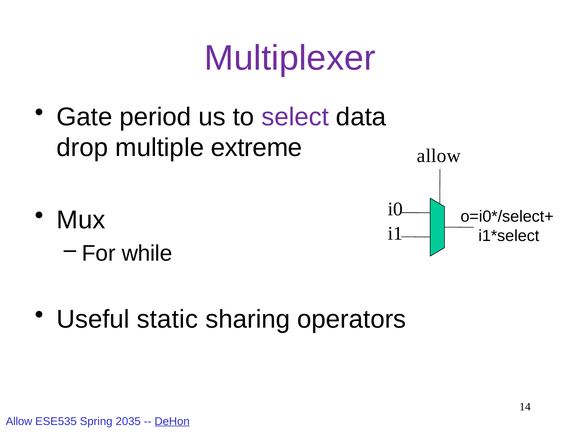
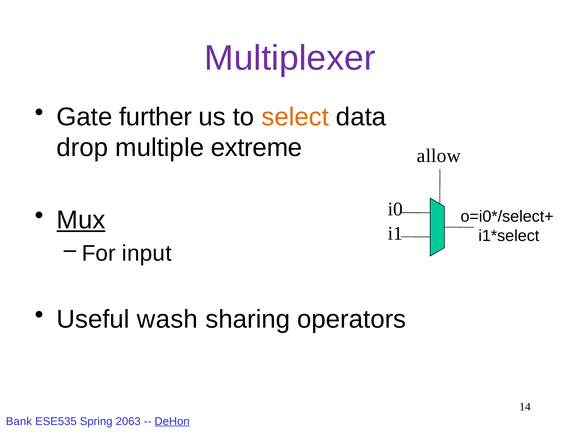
period: period -> further
select colour: purple -> orange
Mux underline: none -> present
while: while -> input
static: static -> wash
Allow at (19, 421): Allow -> Bank
2035: 2035 -> 2063
